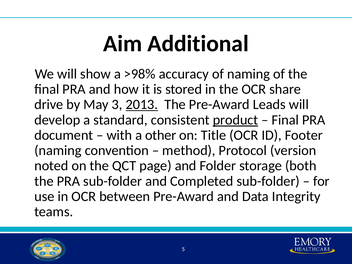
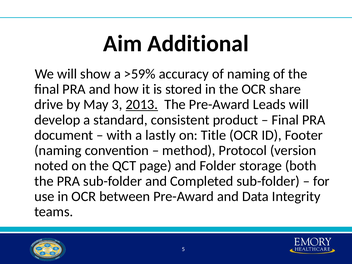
>98%: >98% -> >59%
product underline: present -> none
other: other -> lastly
